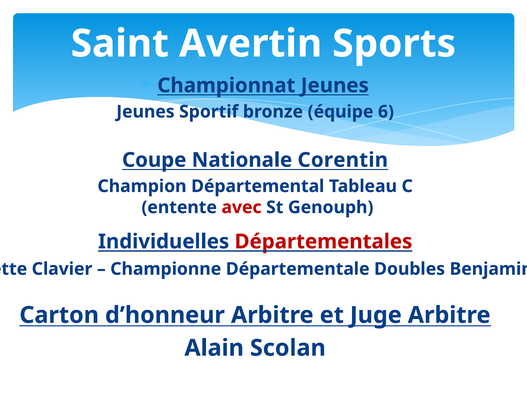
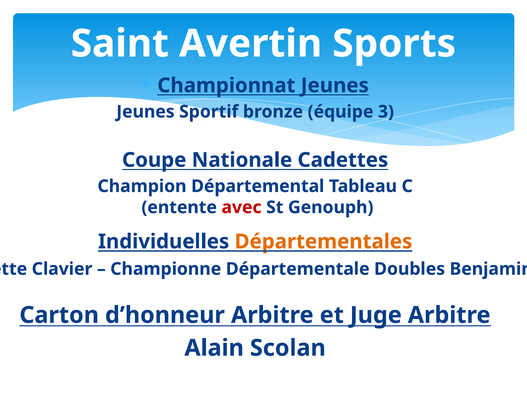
6: 6 -> 3
Corentin: Corentin -> Cadettes
Départementales colour: red -> orange
